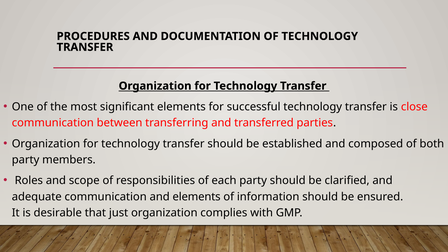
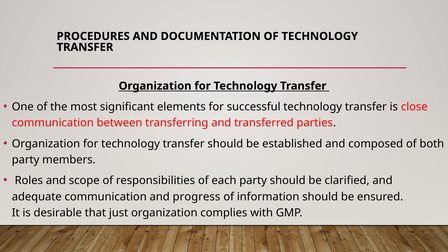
and elements: elements -> progress
